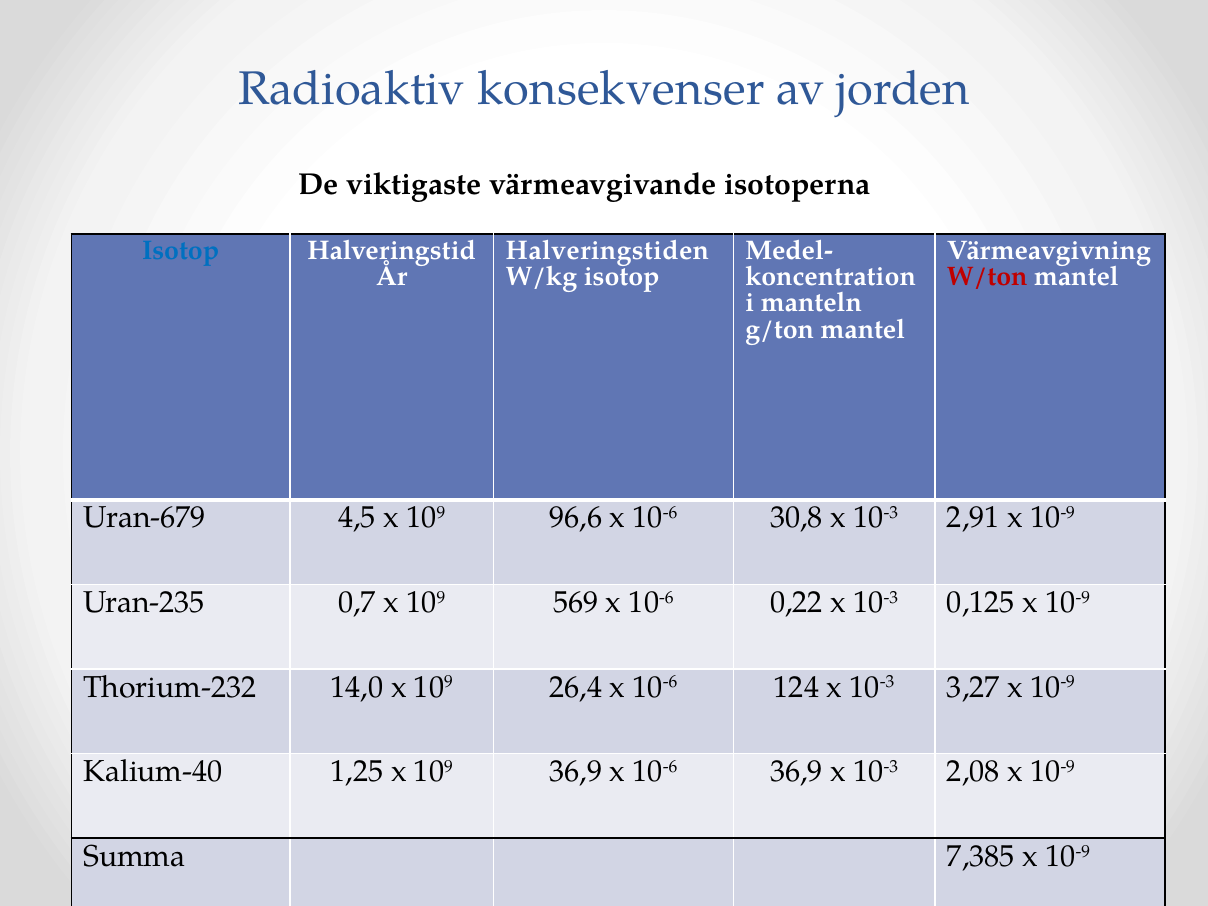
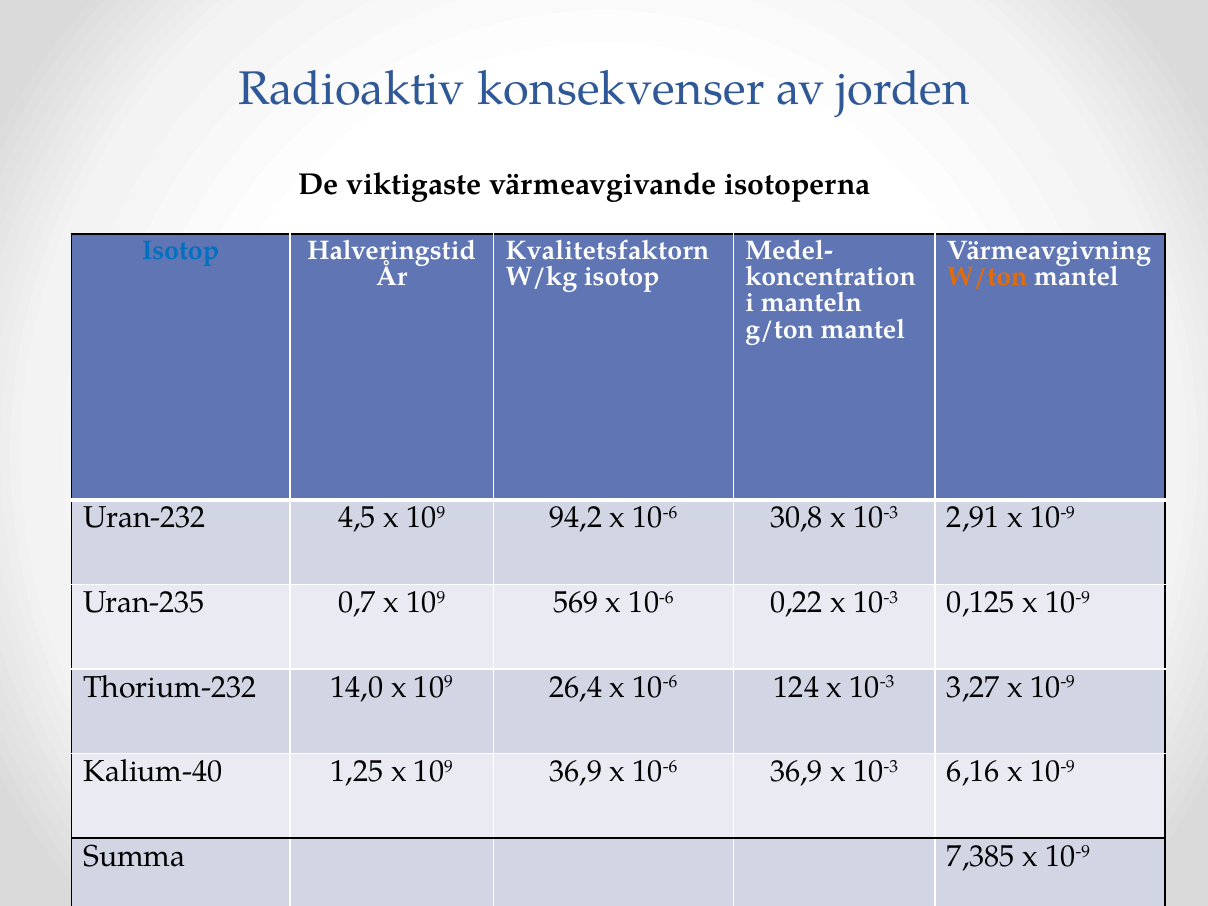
Halveringstiden: Halveringstiden -> Kvalitetsfaktorn
W/ton colour: red -> orange
Uran-679: Uran-679 -> Uran-232
96,6: 96,6 -> 94,2
2,08: 2,08 -> 6,16
